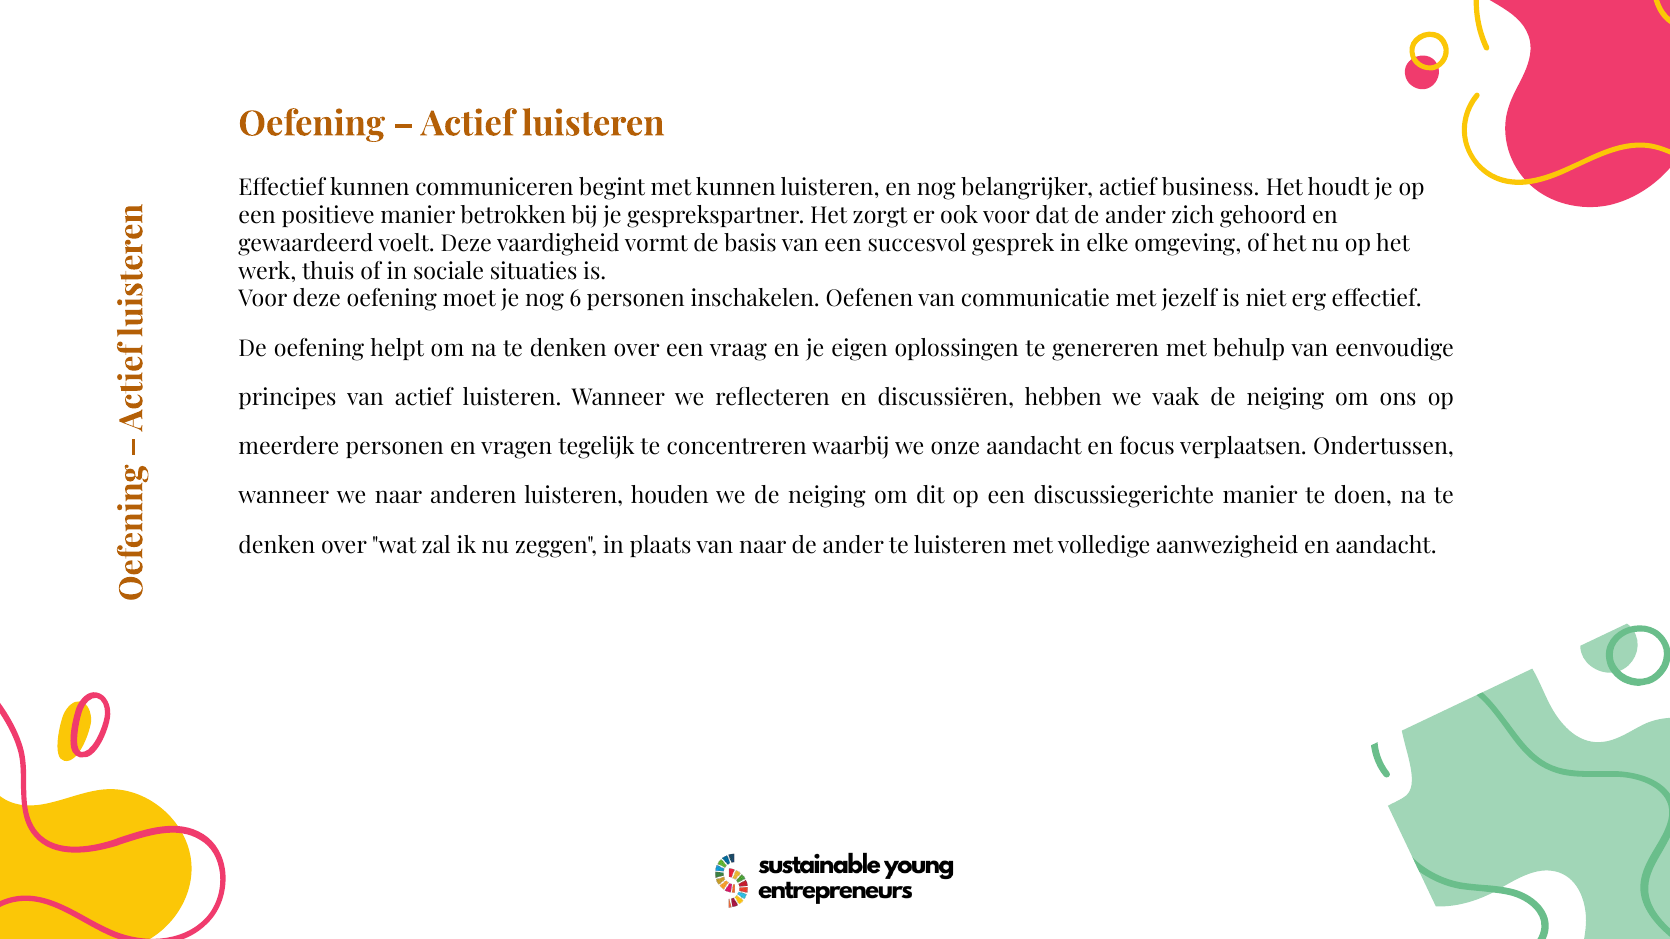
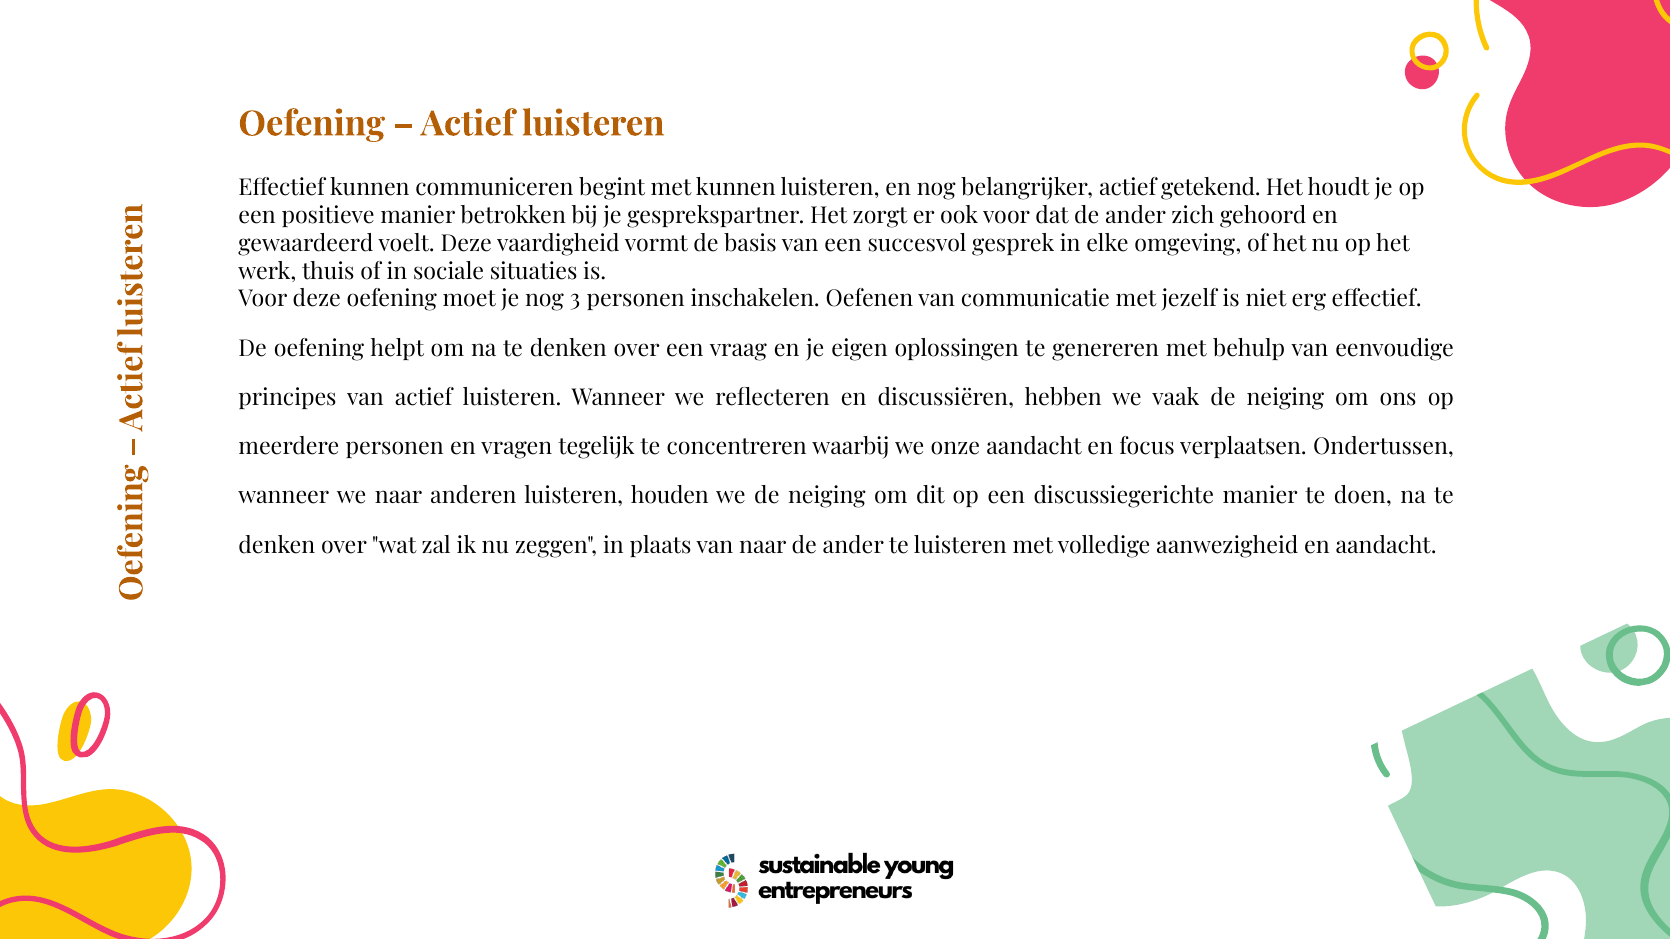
business: business -> getekend
6: 6 -> 3
